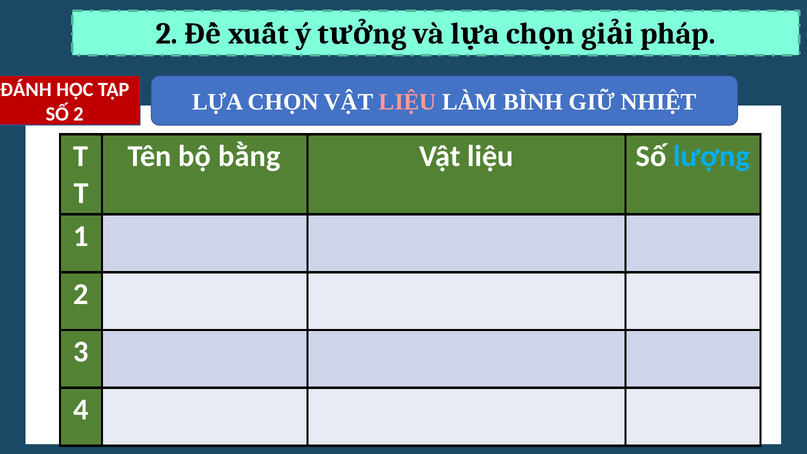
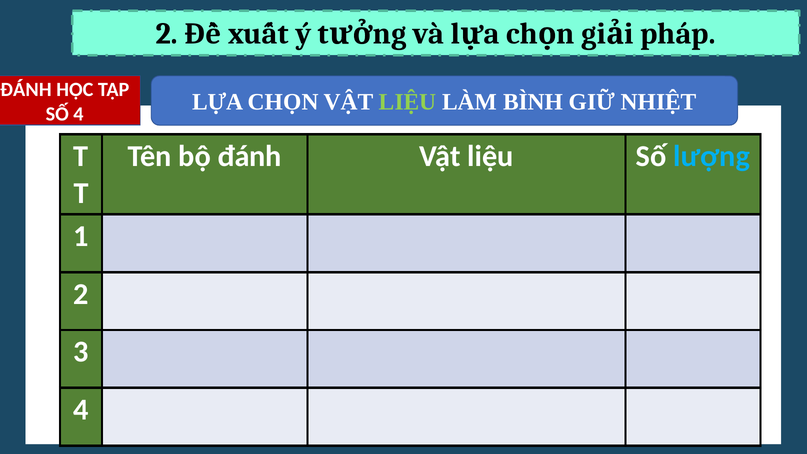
LIỆU at (408, 102) colour: pink -> light green
SỐ 2: 2 -> 4
bộ bằng: bằng -> đánh
